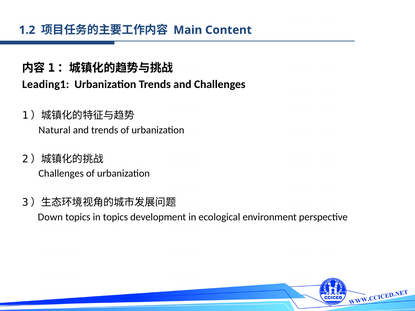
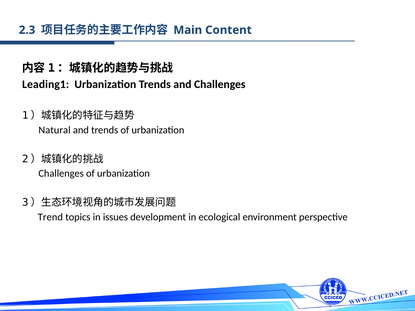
1.2: 1.2 -> 2.3
Down: Down -> Trend
in topics: topics -> issues
